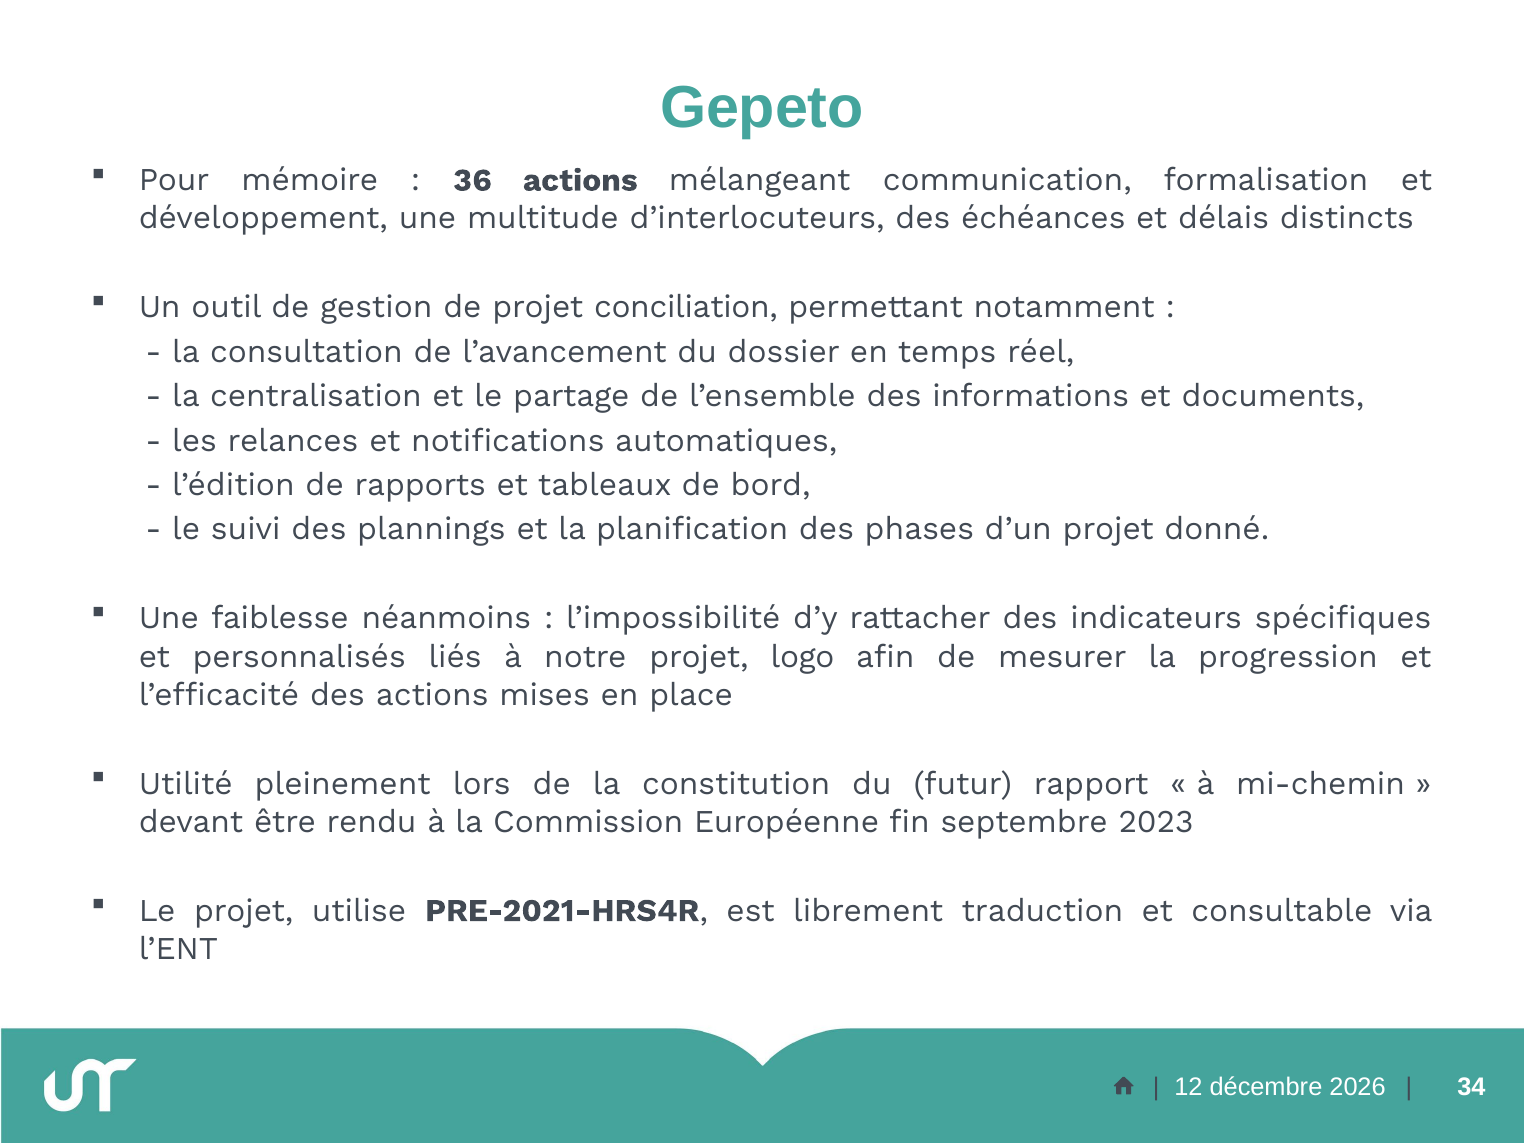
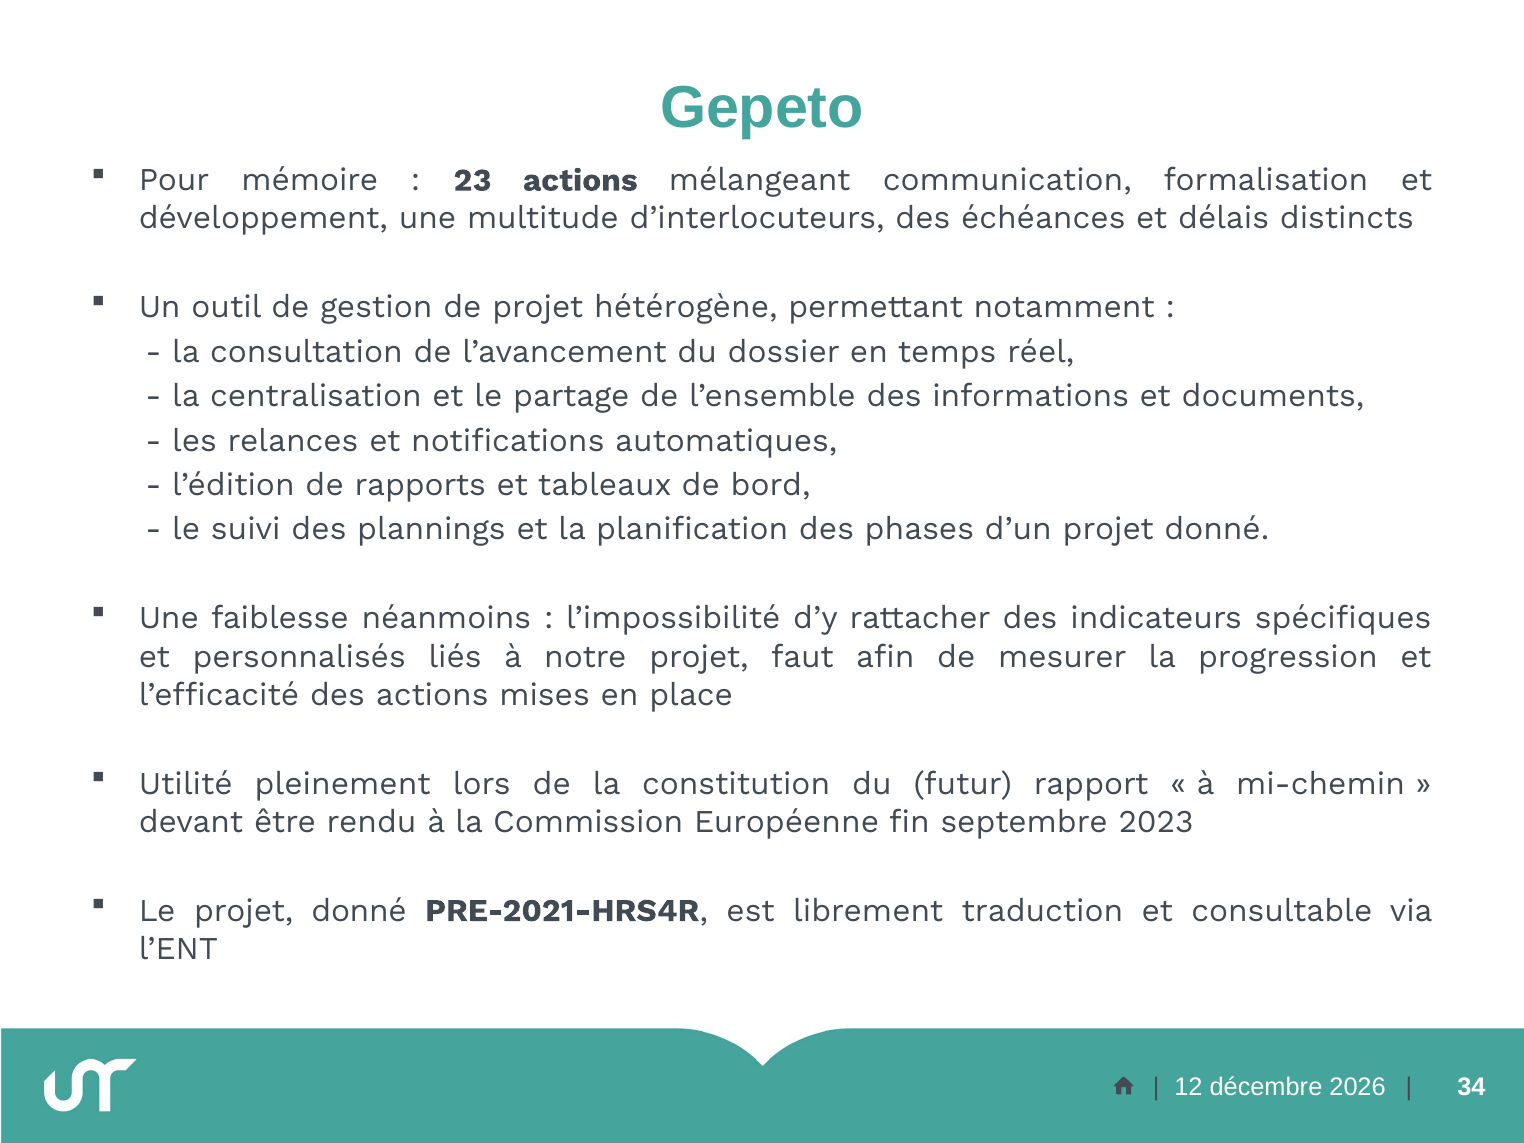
36: 36 -> 23
conciliation: conciliation -> hétérogène
logo: logo -> faut
Le projet utilise: utilise -> donné
